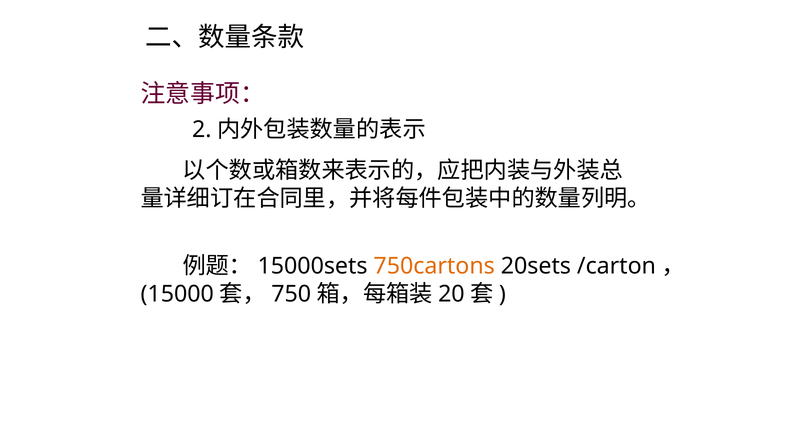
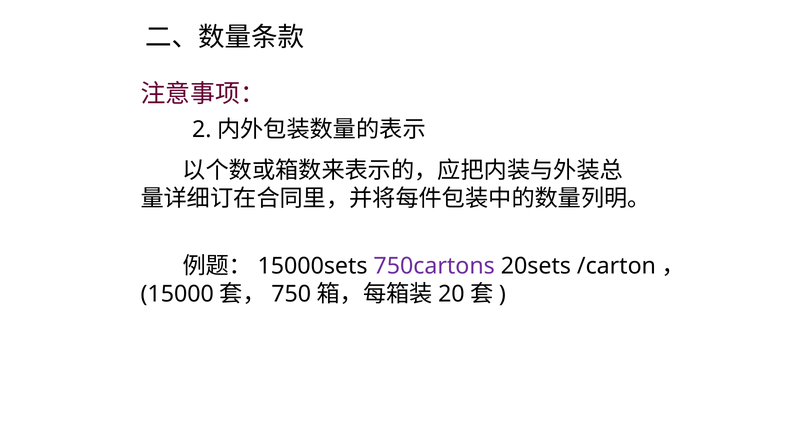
750cartons colour: orange -> purple
